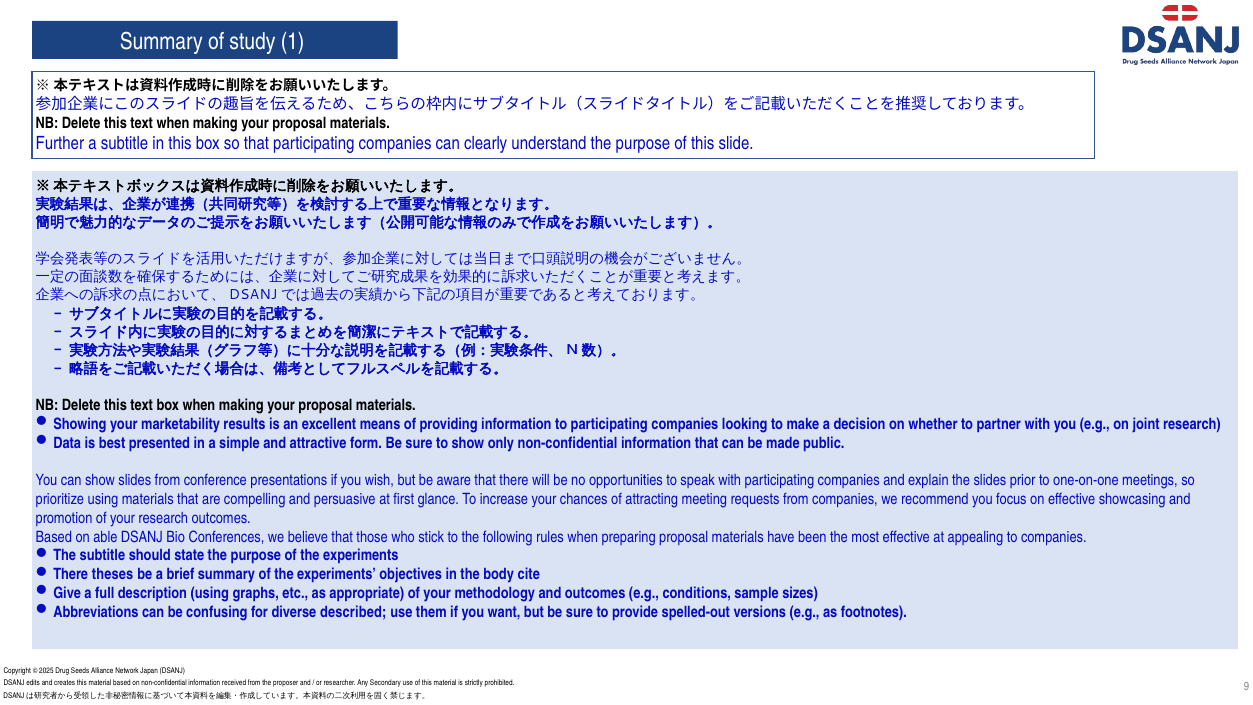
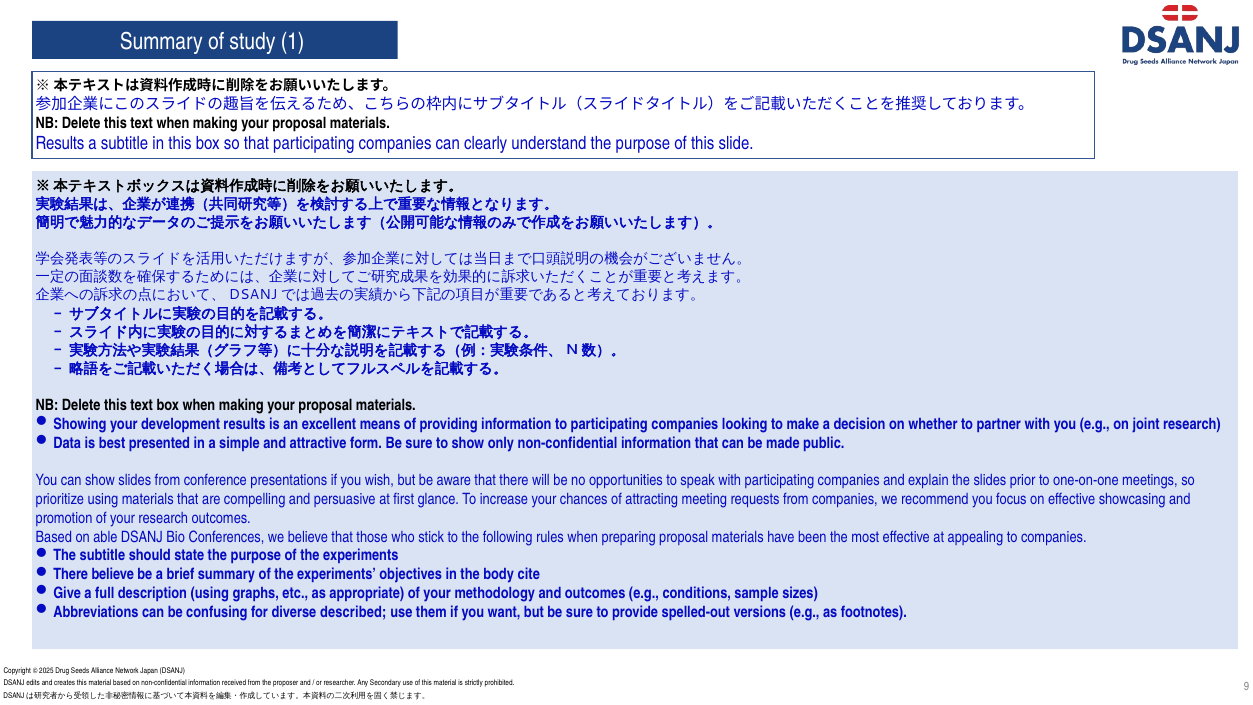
Further at (60, 144): Further -> Results
marketability: marketability -> development
theses at (113, 574): theses -> believe
